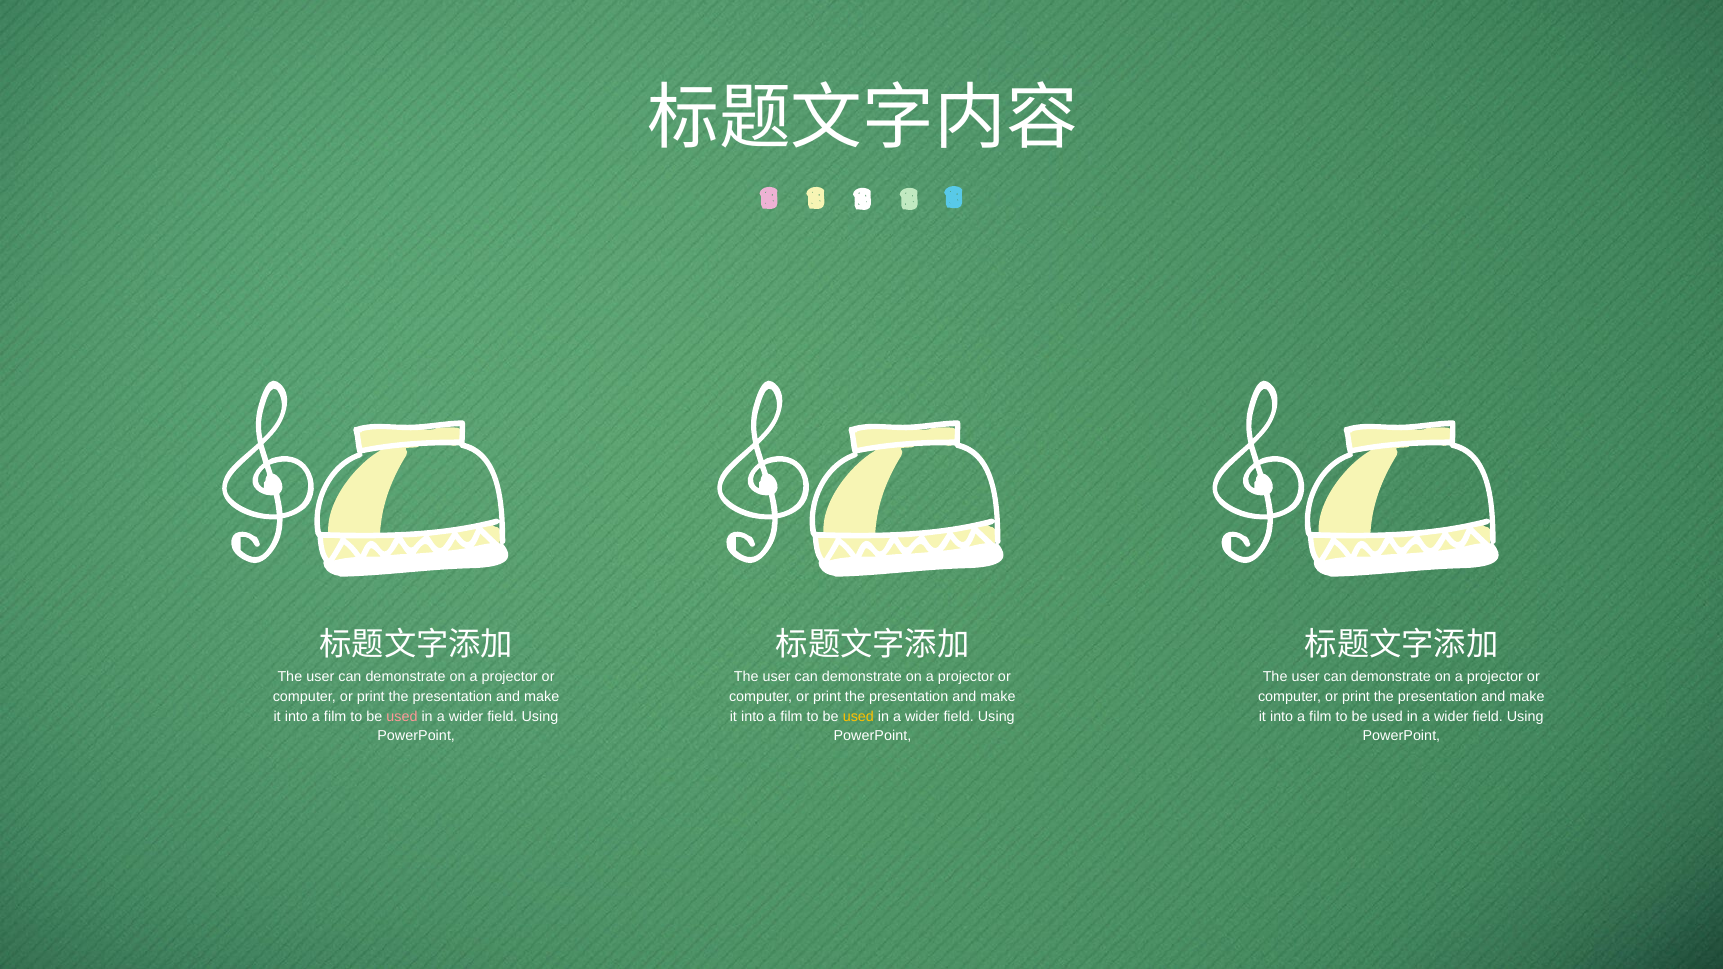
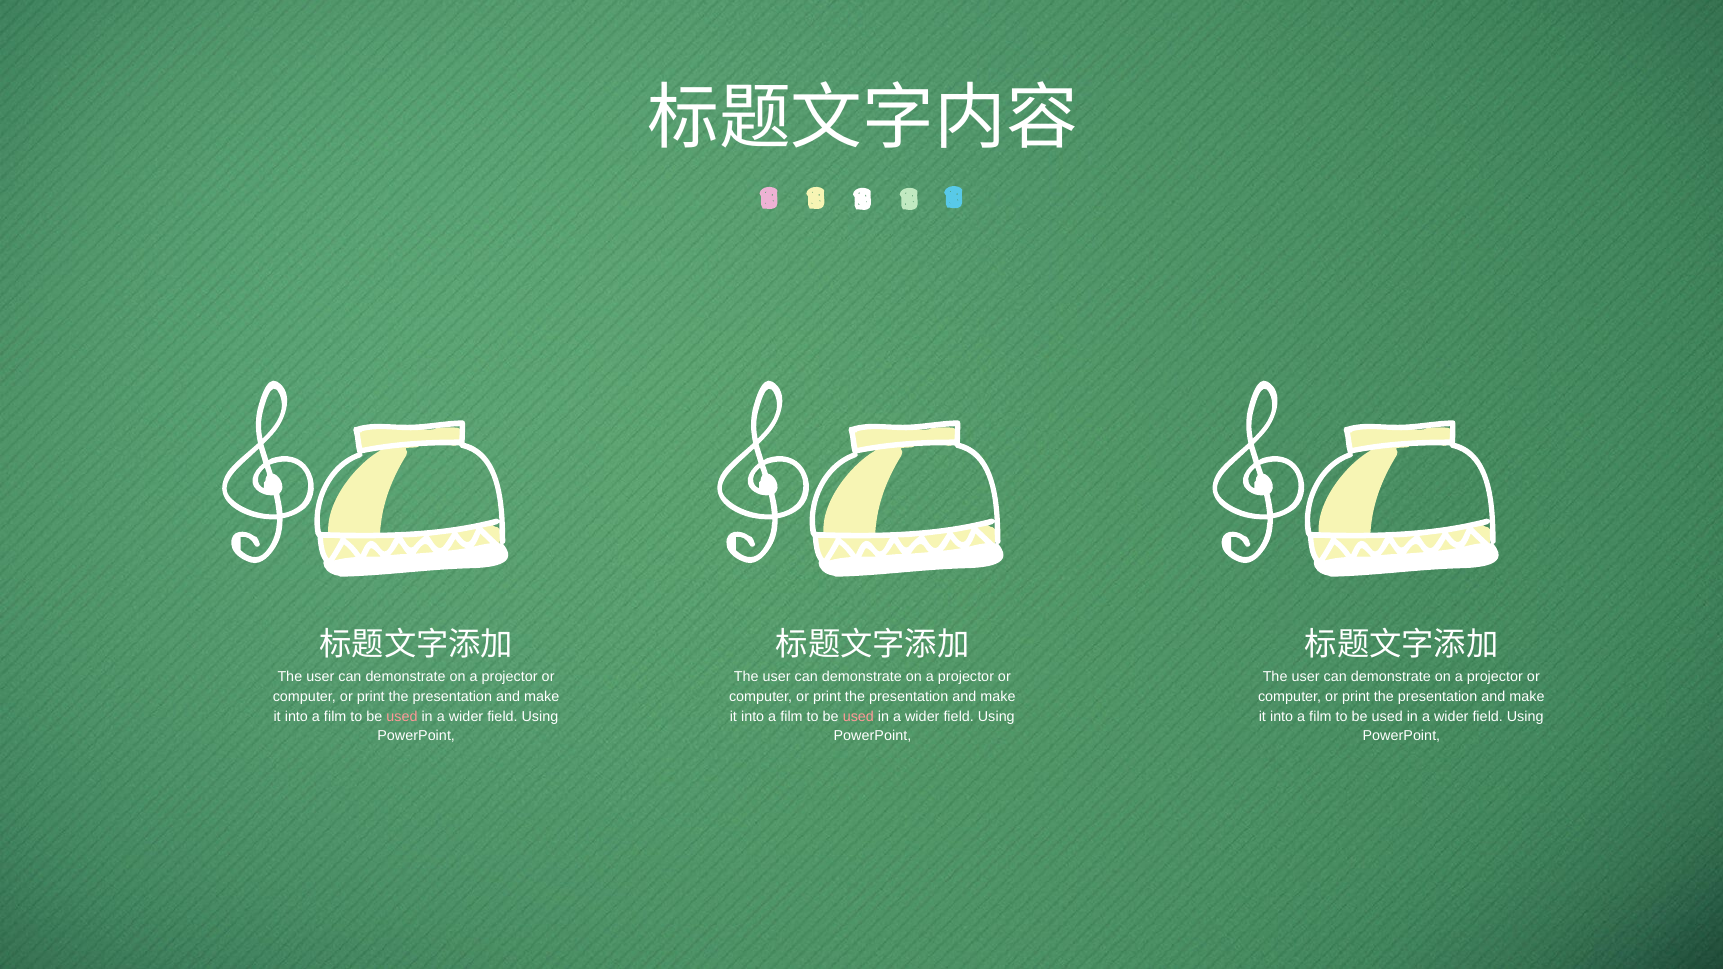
used at (858, 717) colour: yellow -> pink
